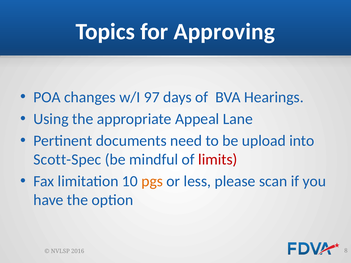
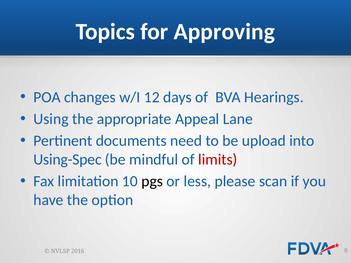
97: 97 -> 12
Scott-Spec: Scott-Spec -> Using-Spec
pgs colour: orange -> black
